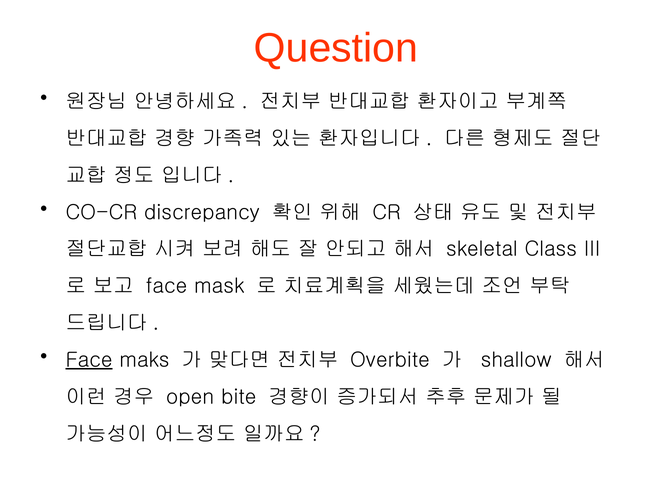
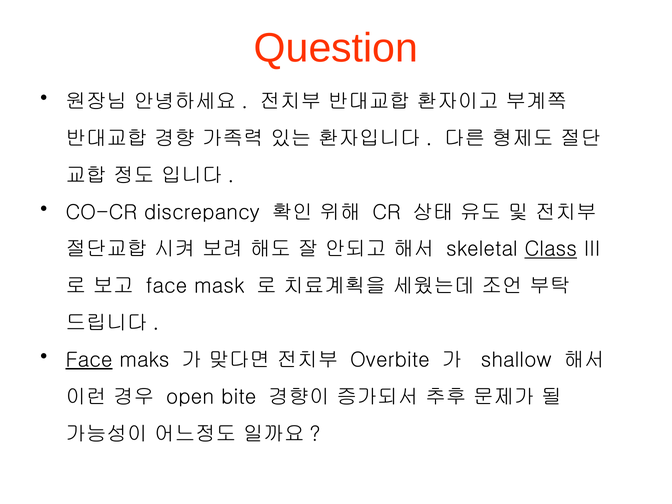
Class underline: none -> present
